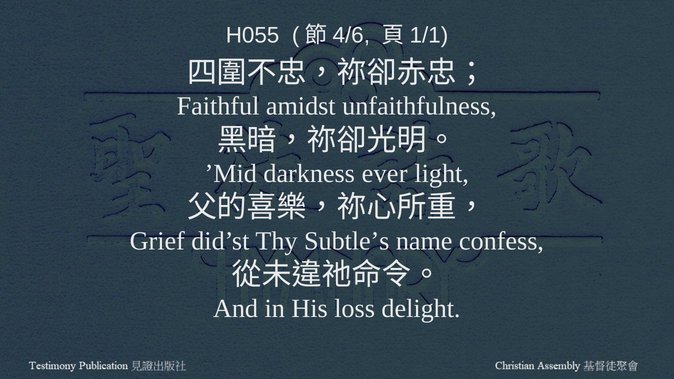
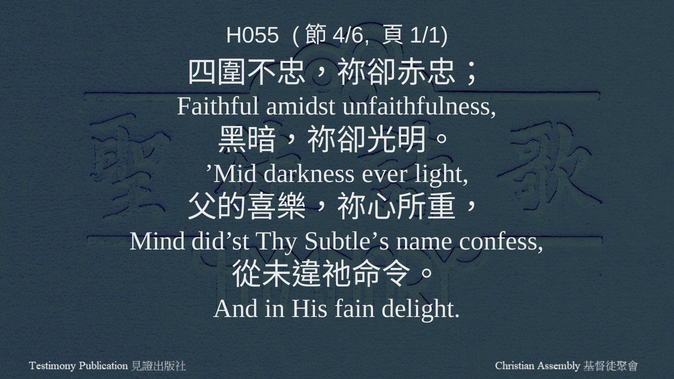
Grief: Grief -> Mind
loss: loss -> fain
